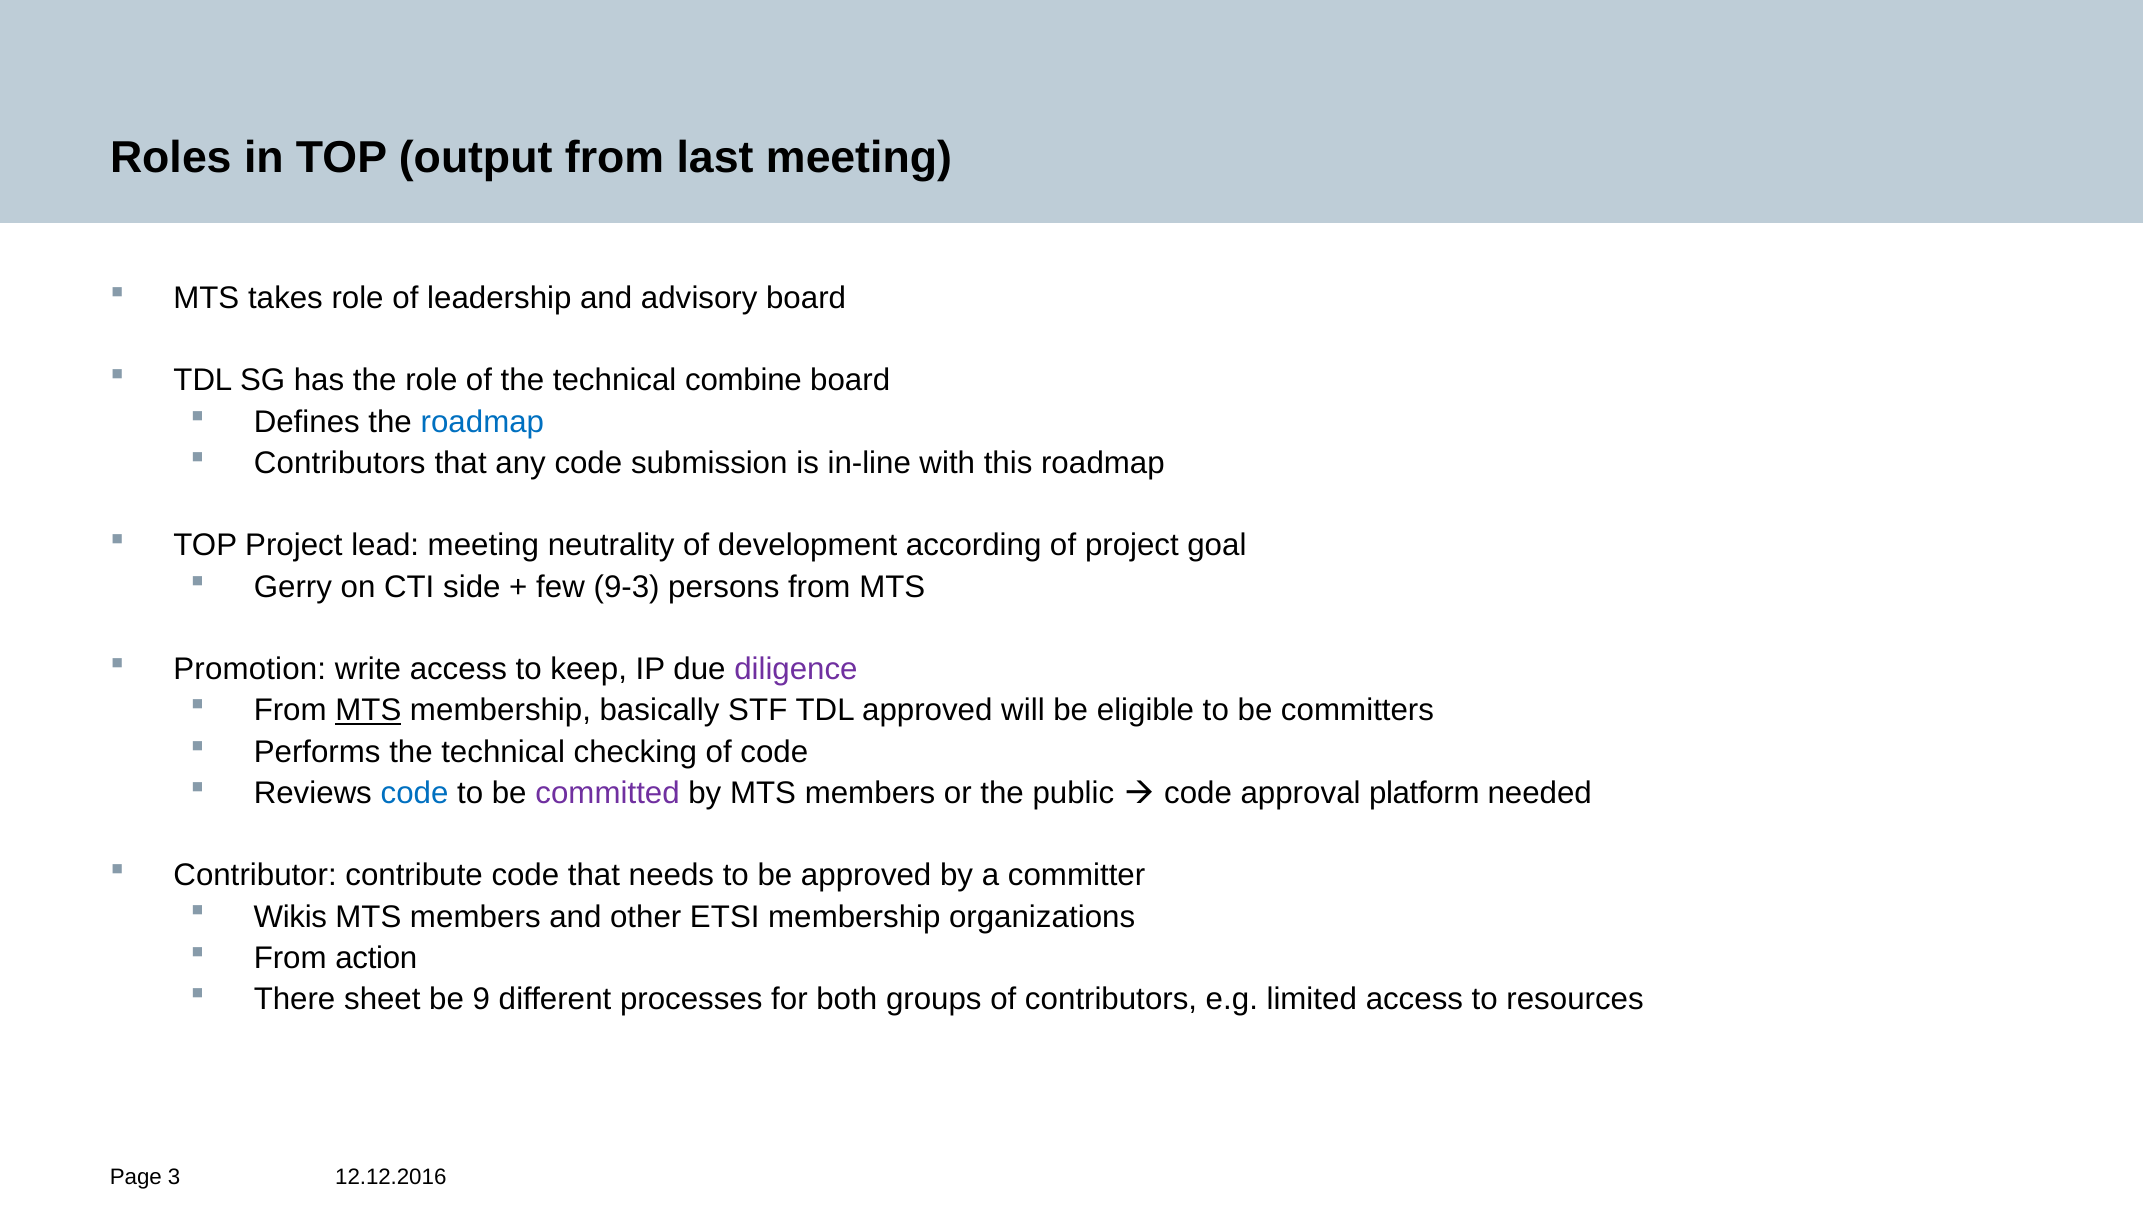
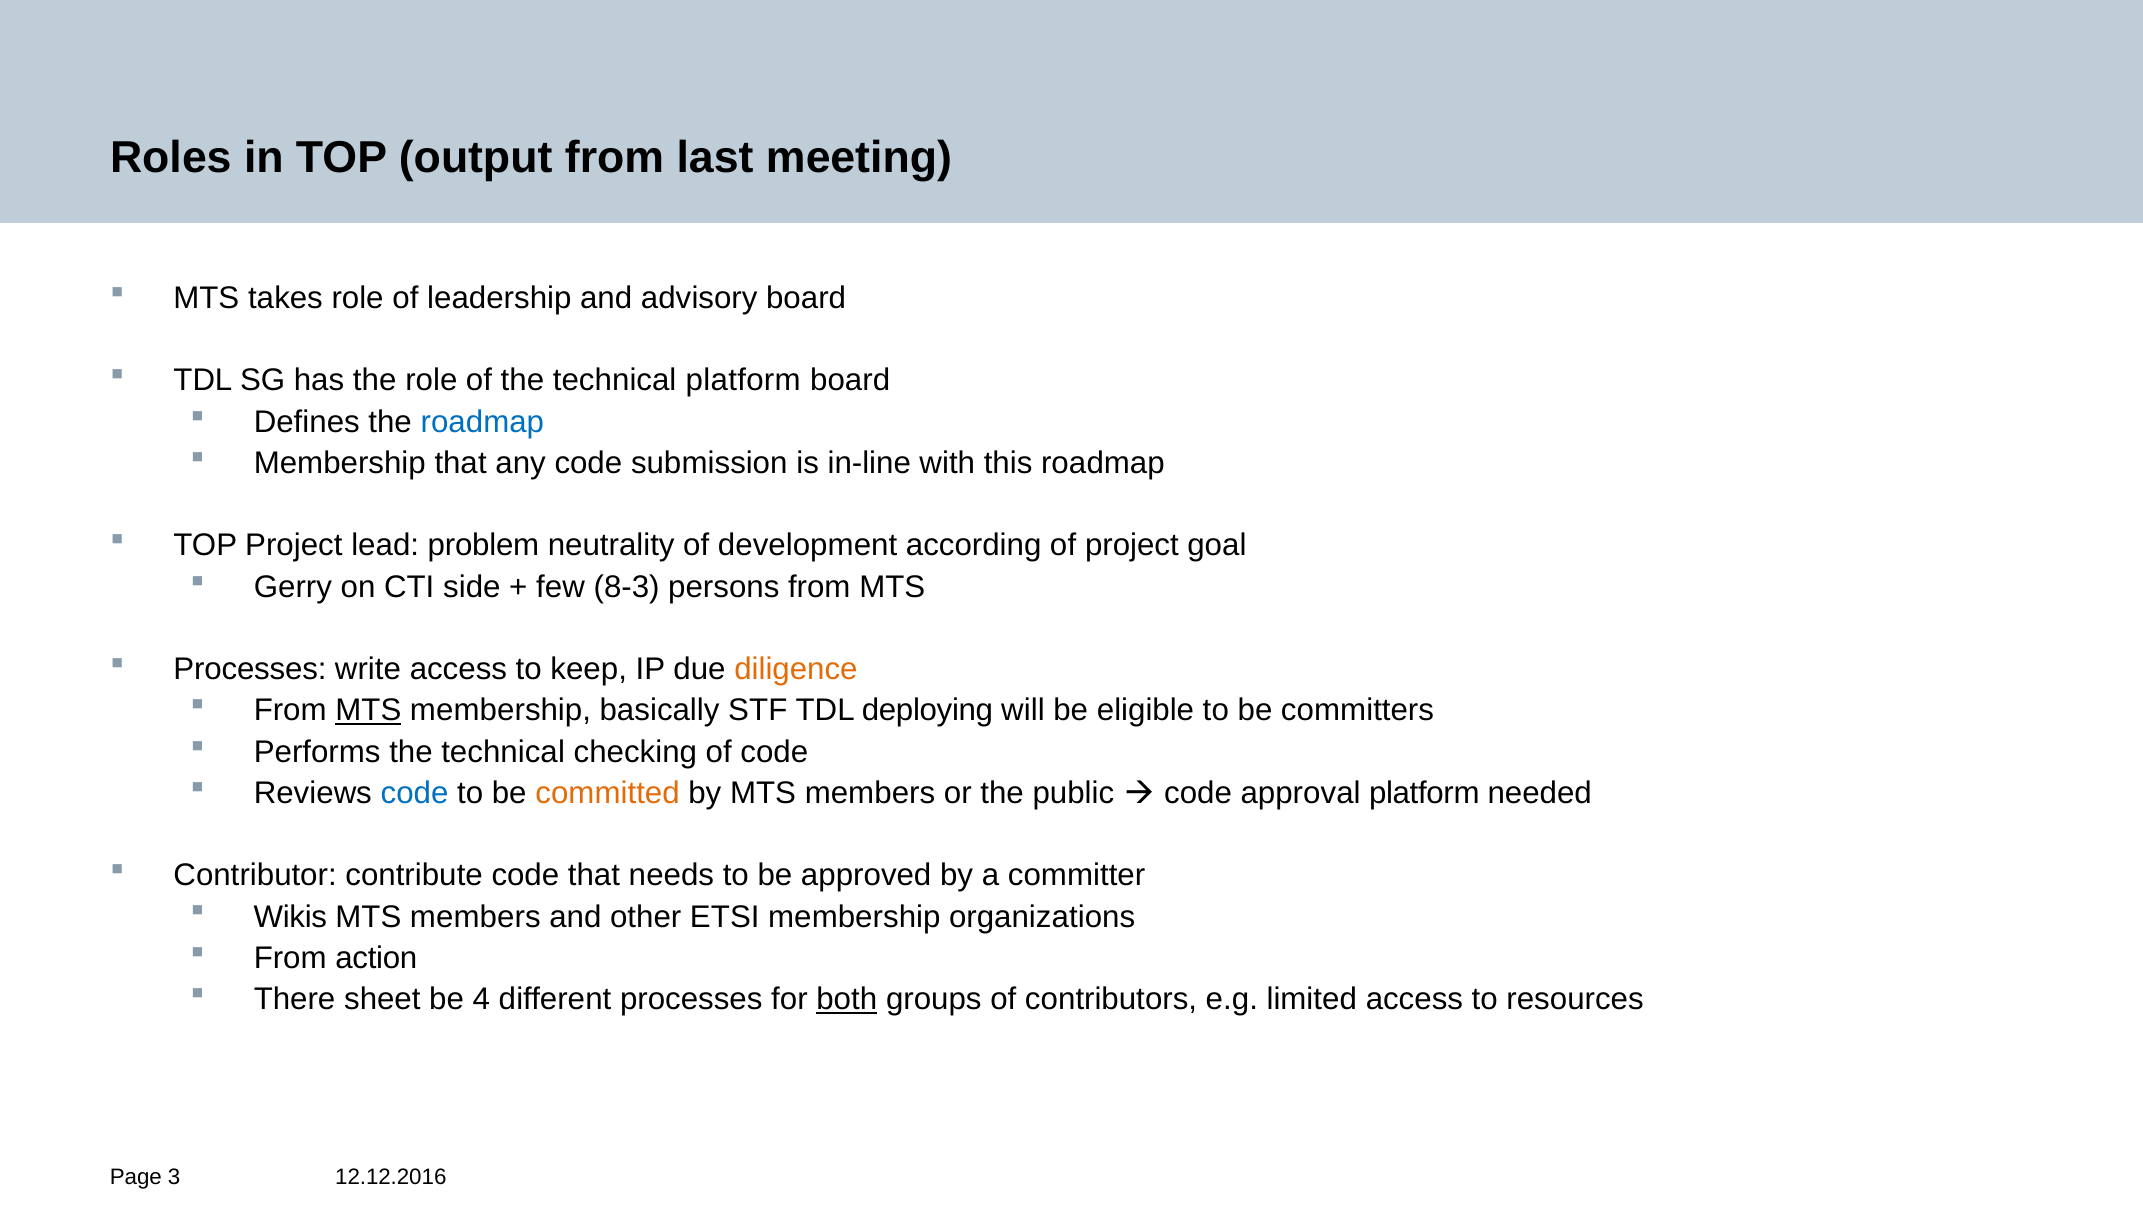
technical combine: combine -> platform
Contributors at (340, 463): Contributors -> Membership
lead meeting: meeting -> problem
9-3: 9-3 -> 8-3
Promotion at (250, 669): Promotion -> Processes
diligence colour: purple -> orange
TDL approved: approved -> deploying
committed colour: purple -> orange
9: 9 -> 4
both underline: none -> present
